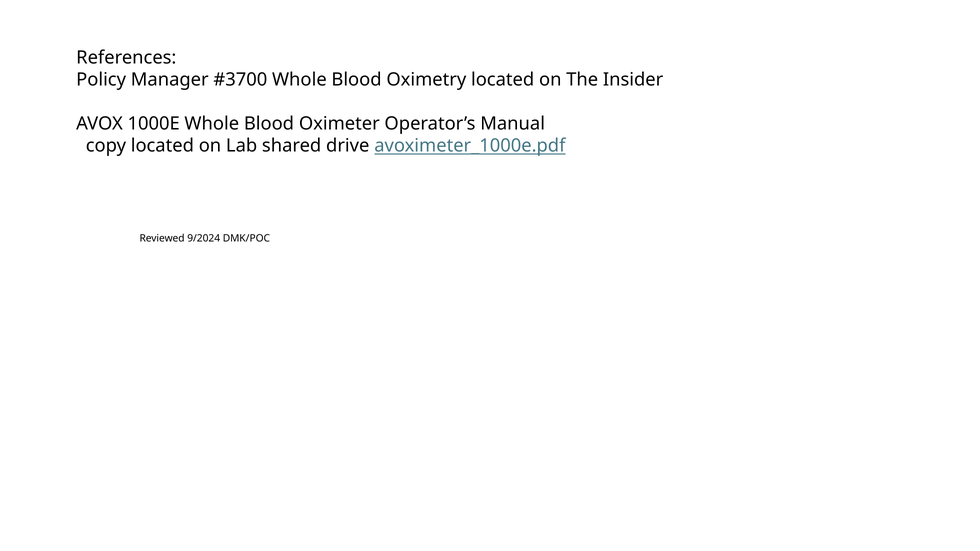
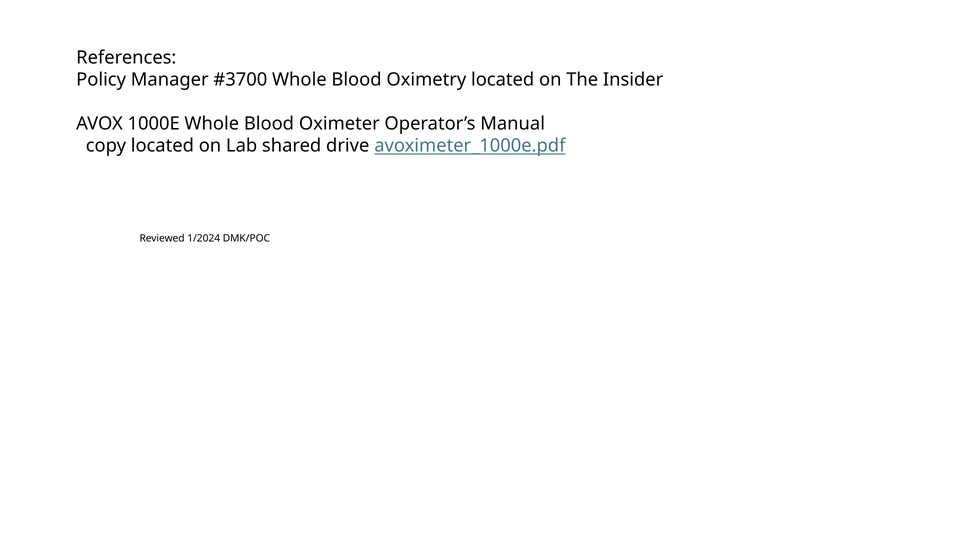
9/2024: 9/2024 -> 1/2024
